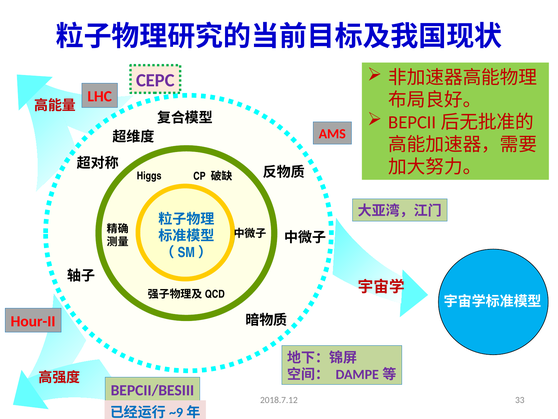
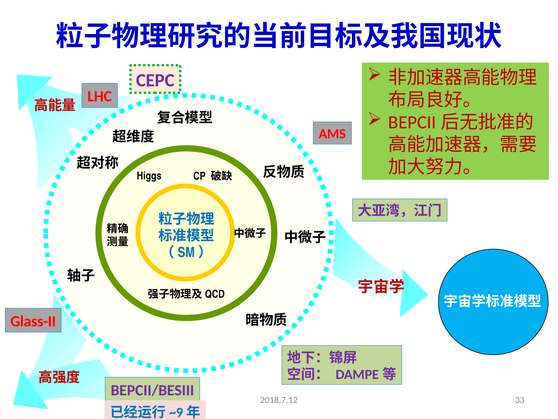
Hour-II: Hour-II -> Glass-II
